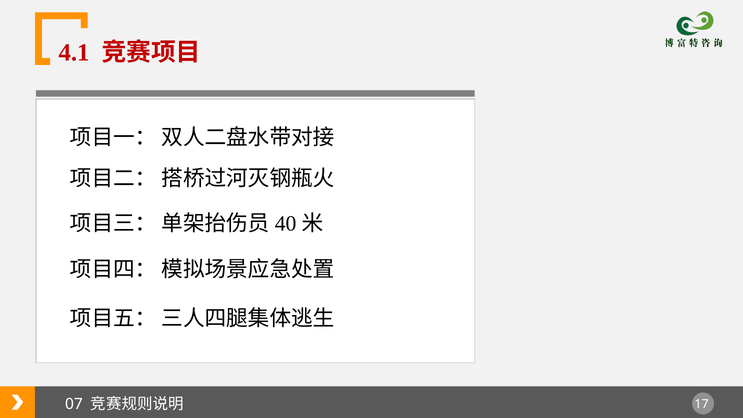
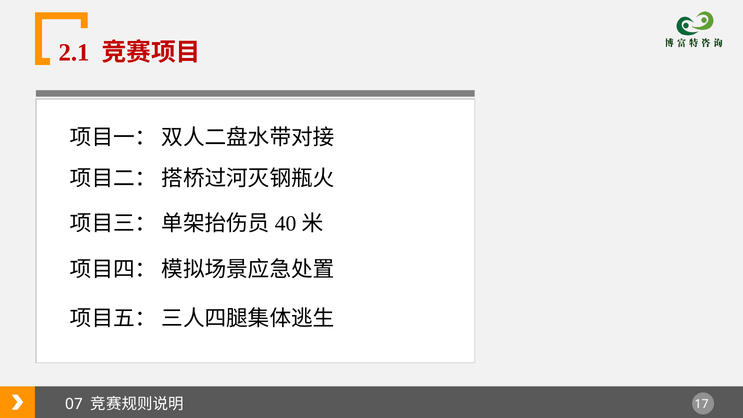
4.1: 4.1 -> 2.1
